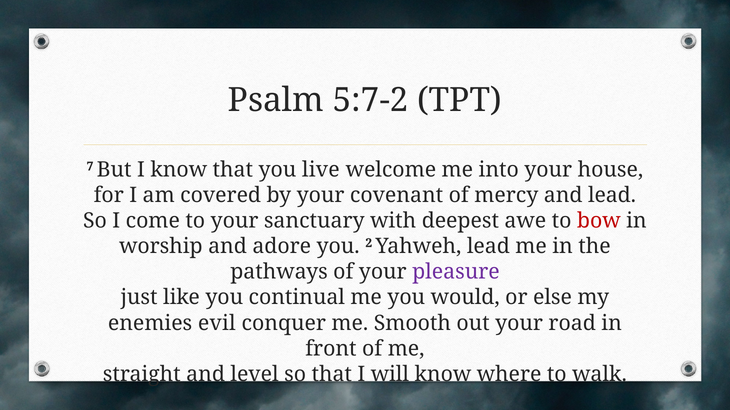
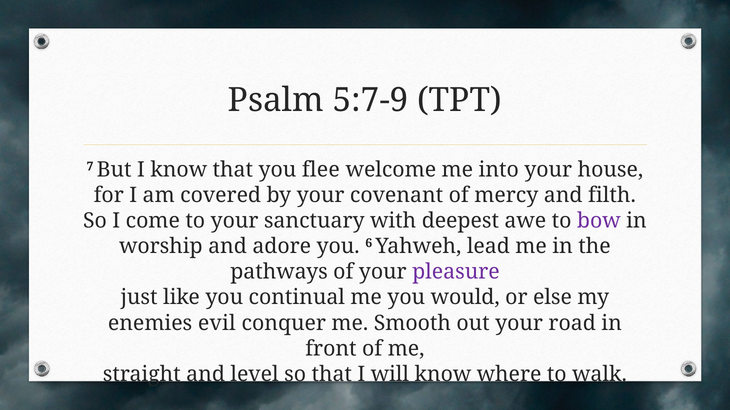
5:7-2: 5:7-2 -> 5:7-9
live: live -> flee
and lead: lead -> filth
bow colour: red -> purple
2: 2 -> 6
